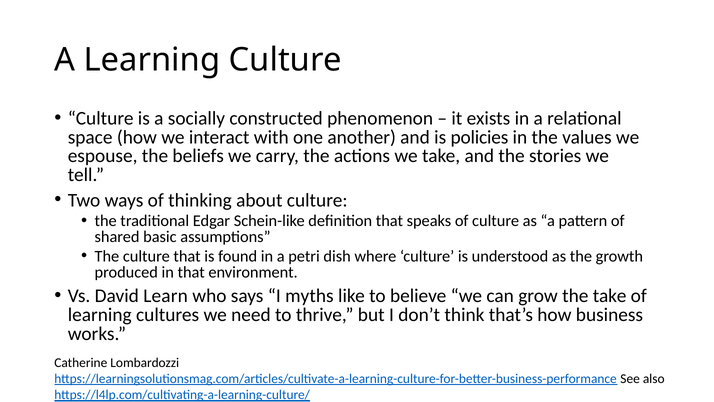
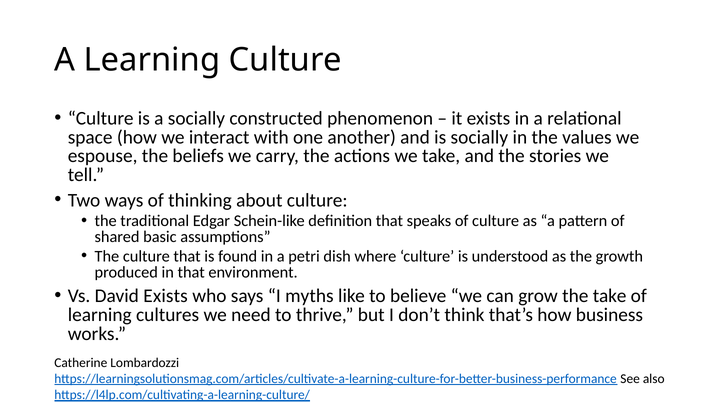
is policies: policies -> socially
David Learn: Learn -> Exists
